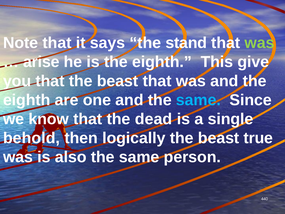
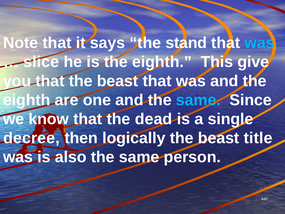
was at (259, 43) colour: light green -> light blue
arise: arise -> slice
behold: behold -> decree
true: true -> title
